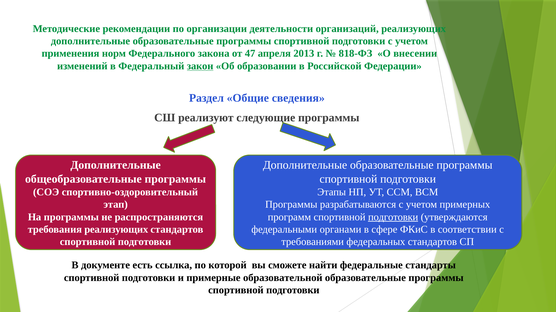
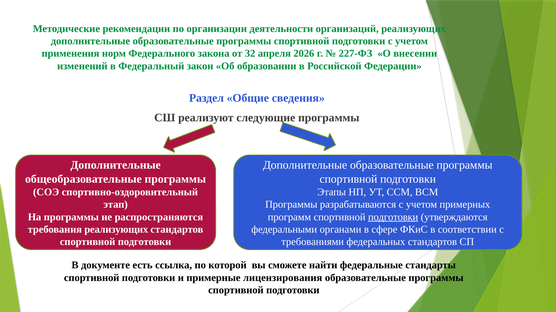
47: 47 -> 32
2013: 2013 -> 2026
818-ФЗ: 818-ФЗ -> 227-ФЗ
закон underline: present -> none
образовательной: образовательной -> лицензирования
